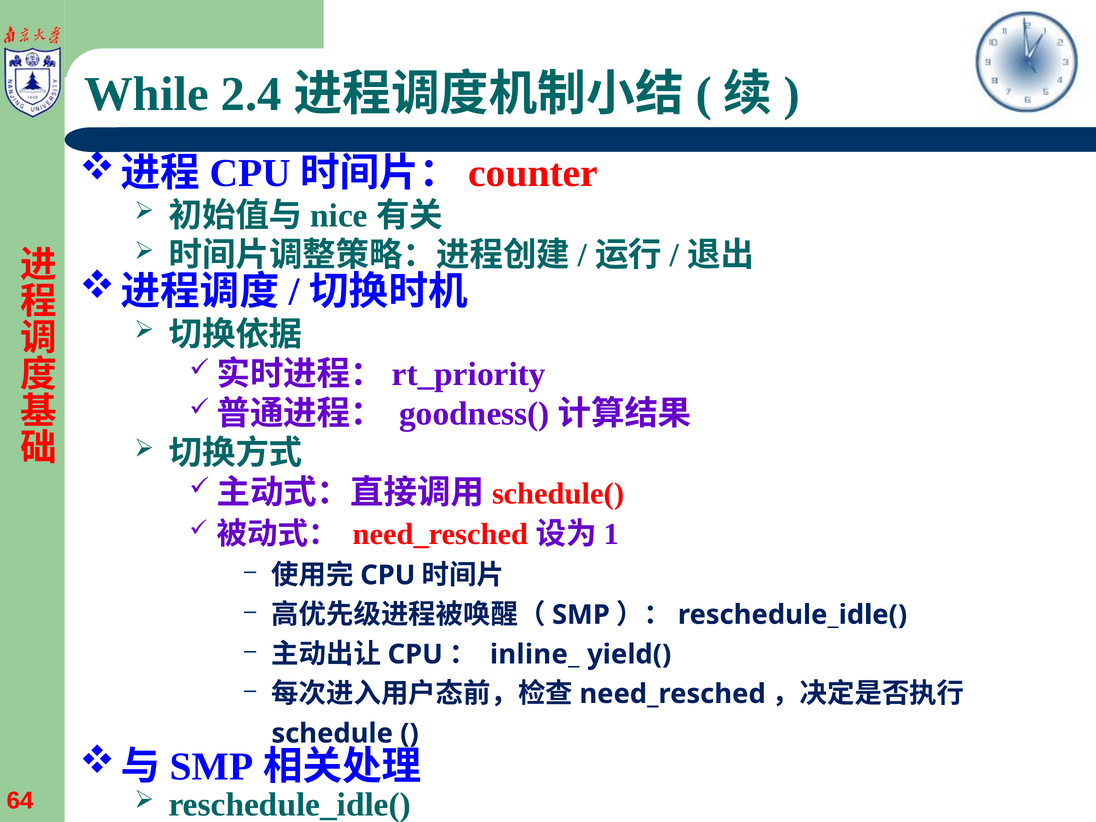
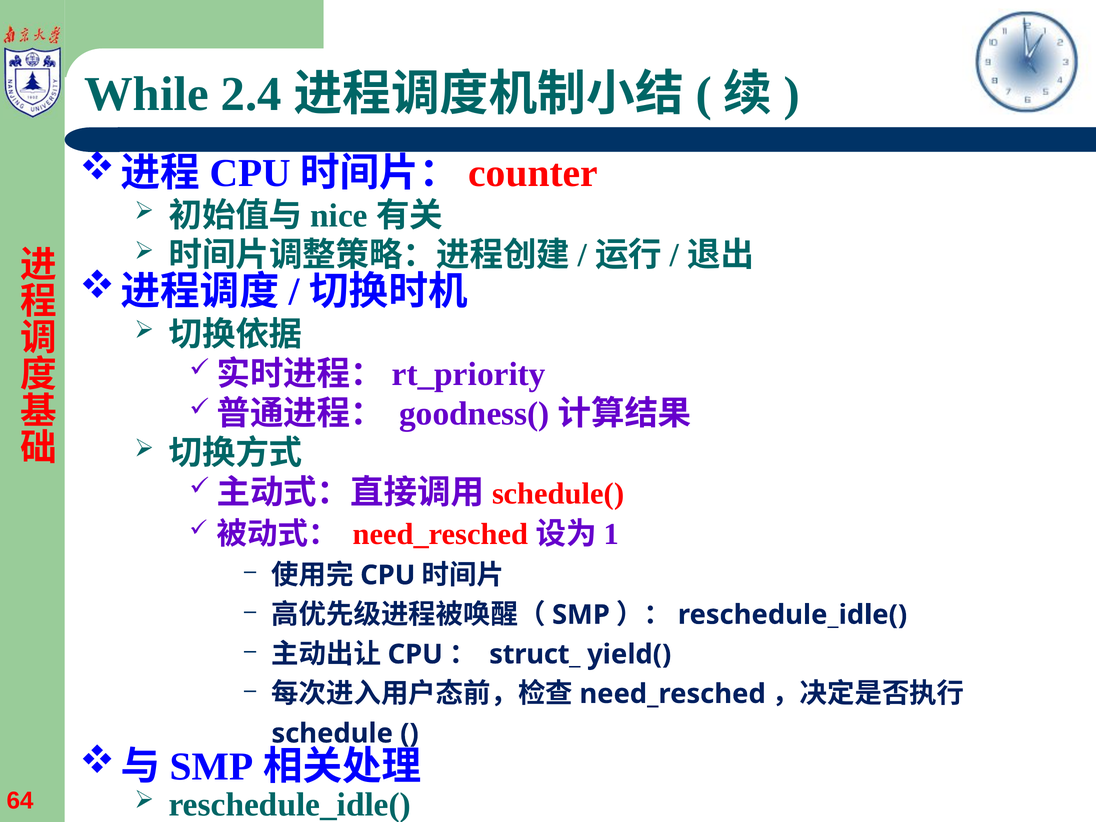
inline_: inline_ -> struct_
